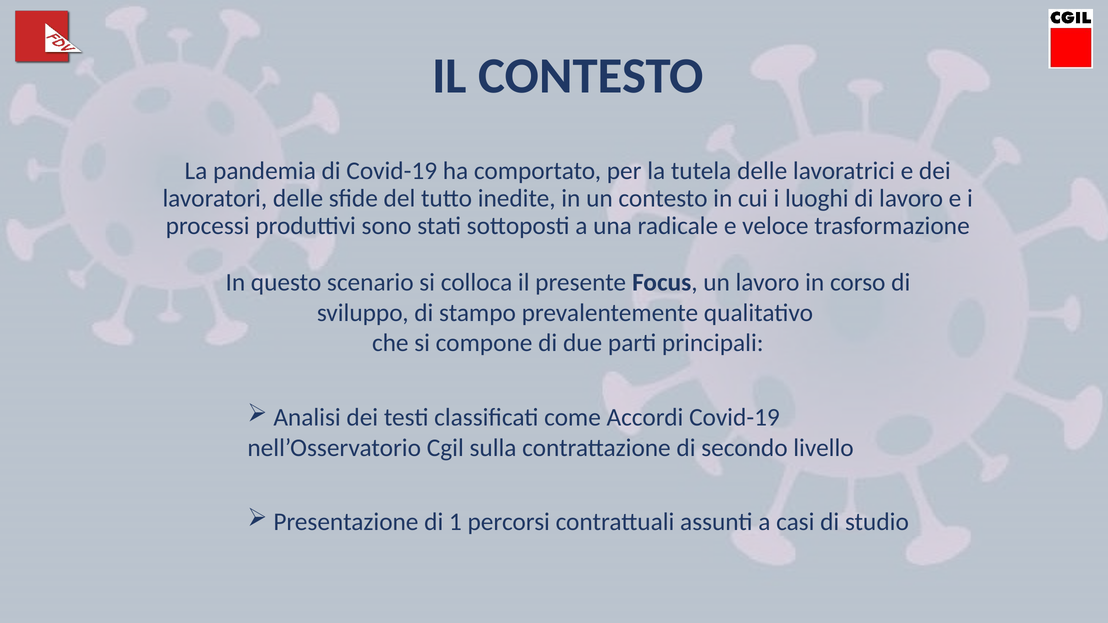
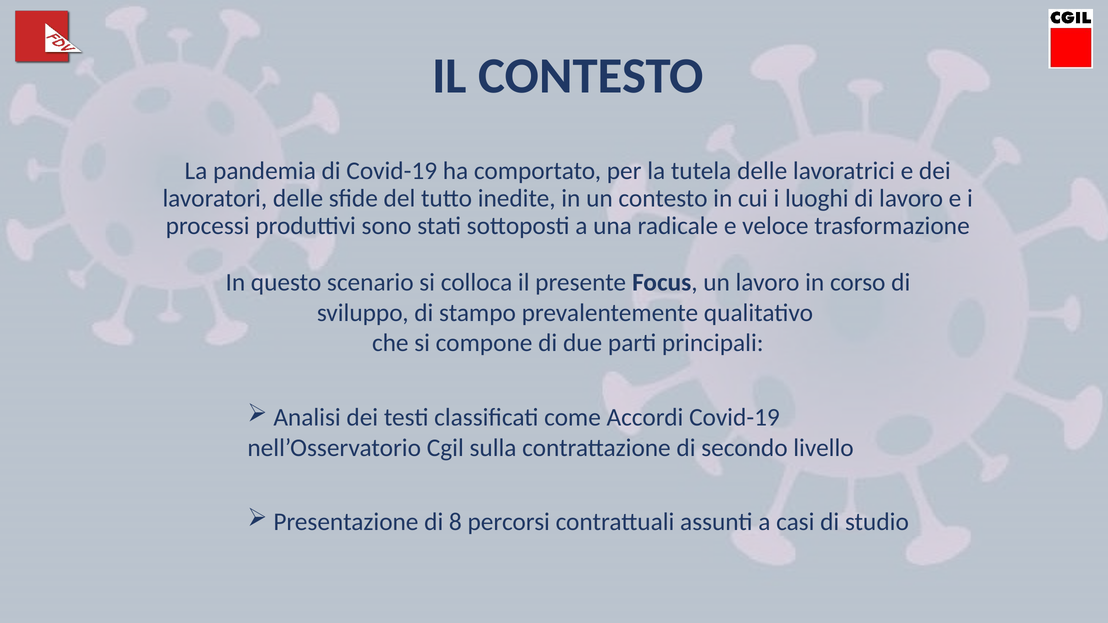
1: 1 -> 8
